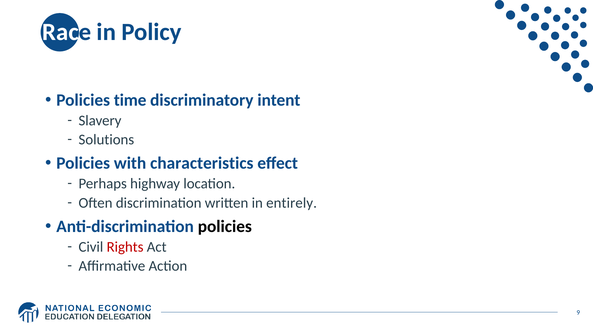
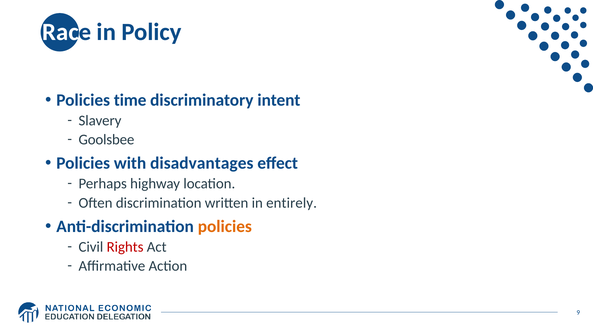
Solutions: Solutions -> Goolsbee
characteristics: characteristics -> disadvantages
policies at (225, 226) colour: black -> orange
